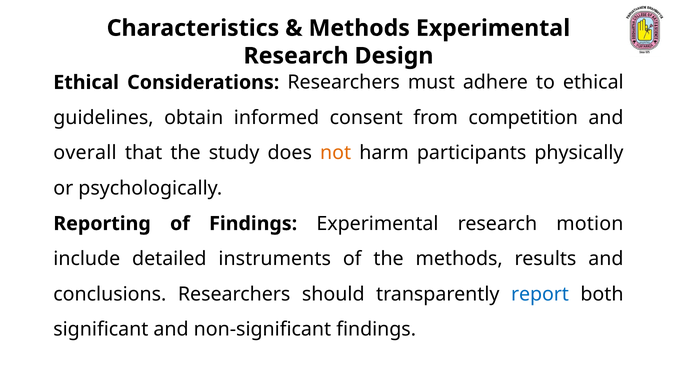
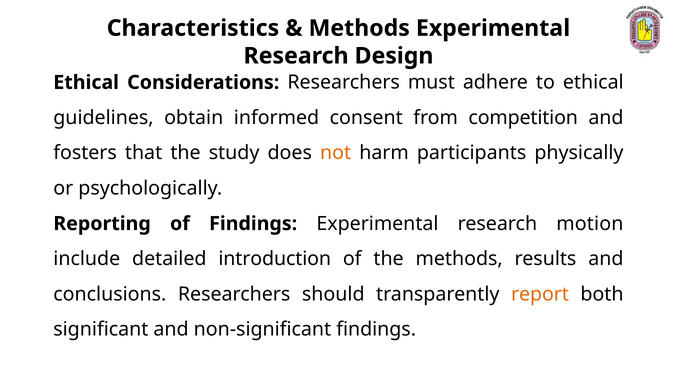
overall: overall -> fosters
instruments: instruments -> introduction
report colour: blue -> orange
